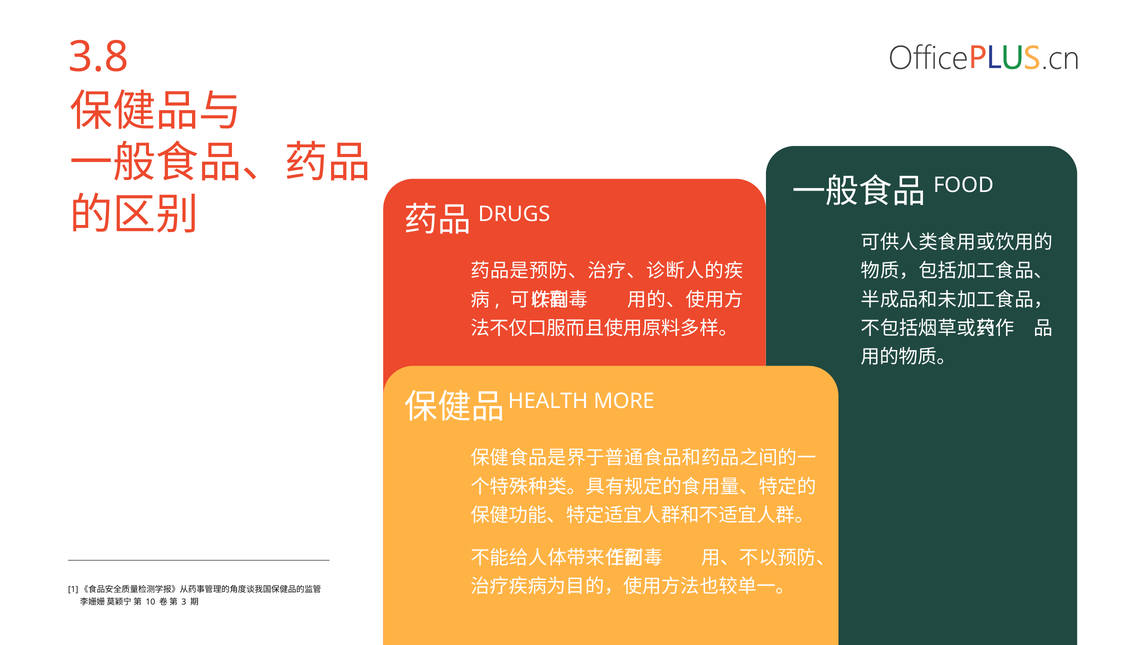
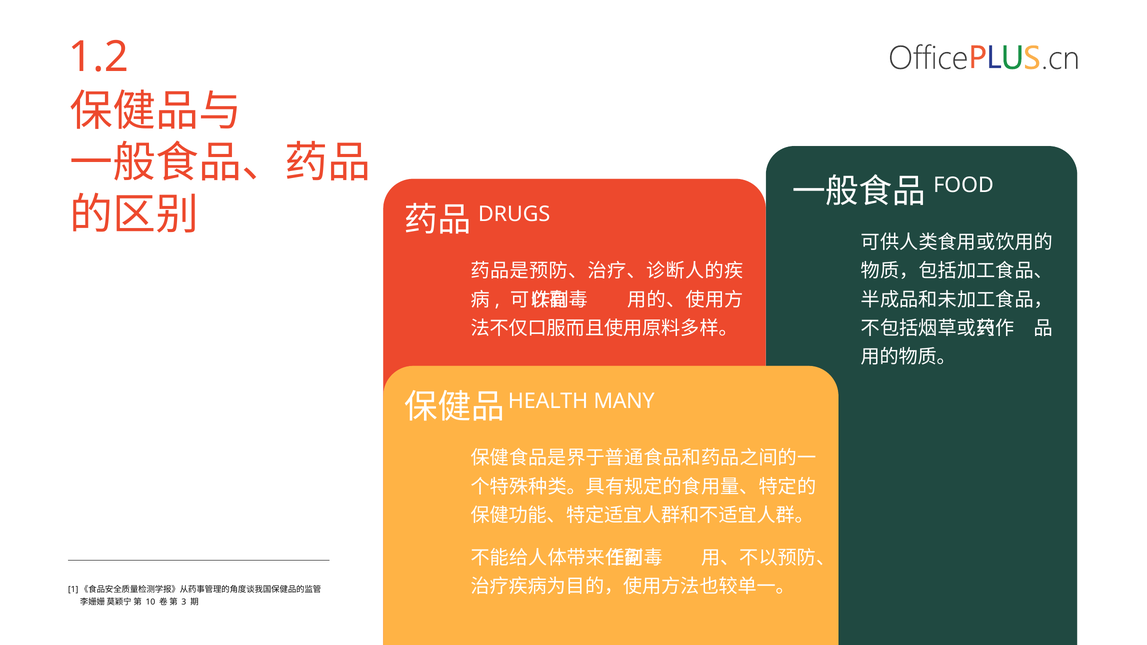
3.8: 3.8 -> 1.2
MORE: MORE -> MANY
